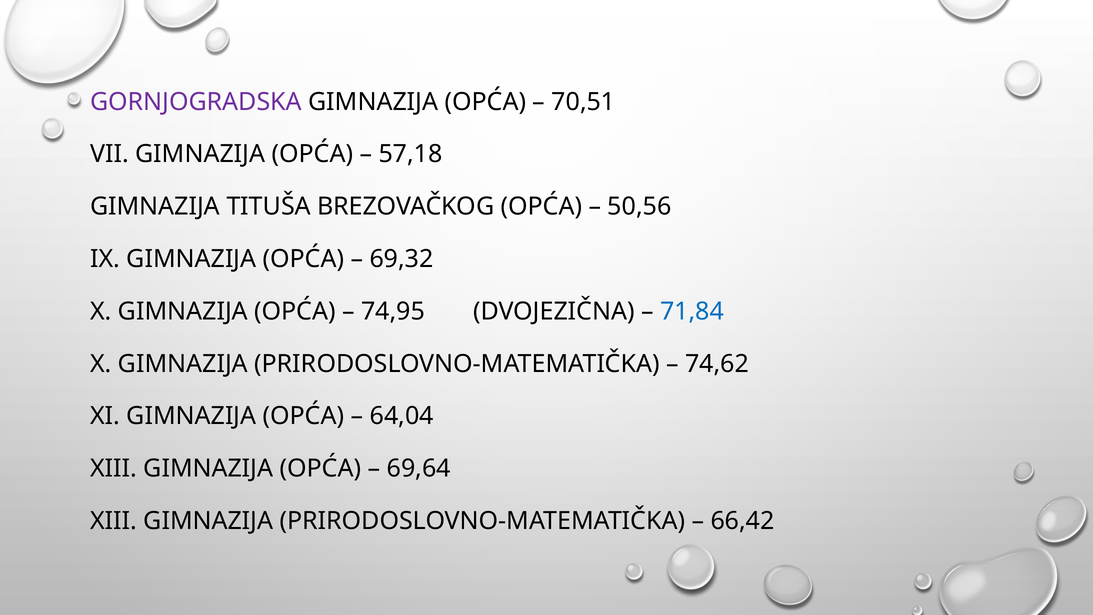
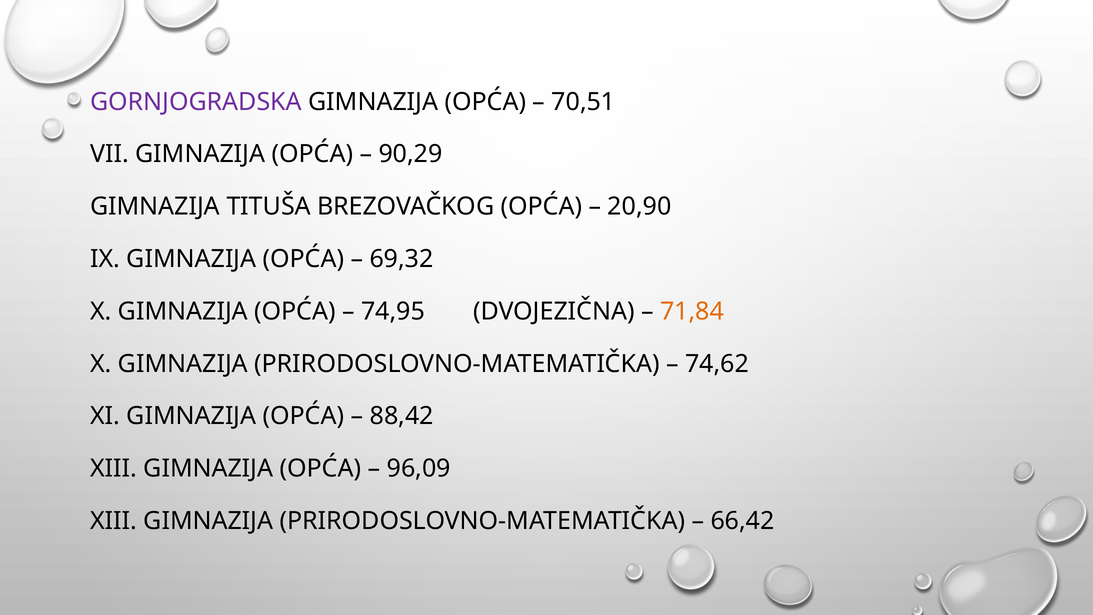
57,18: 57,18 -> 90,29
50,56: 50,56 -> 20,90
71,84 colour: blue -> orange
64,04: 64,04 -> 88,42
69,64: 69,64 -> 96,09
